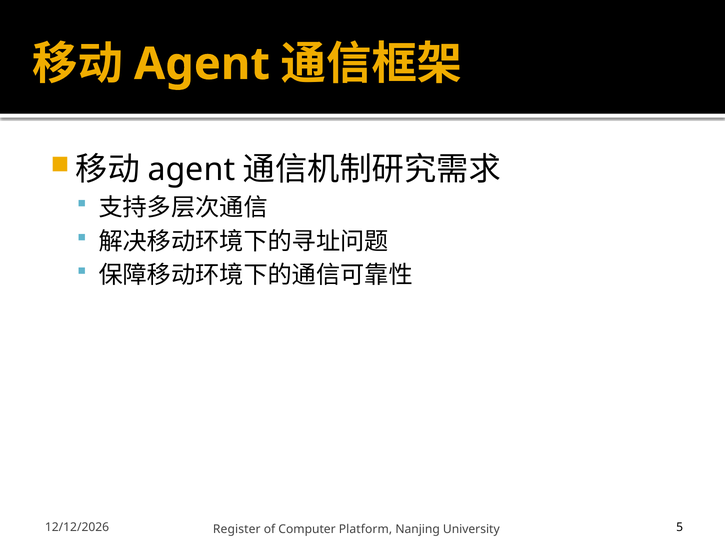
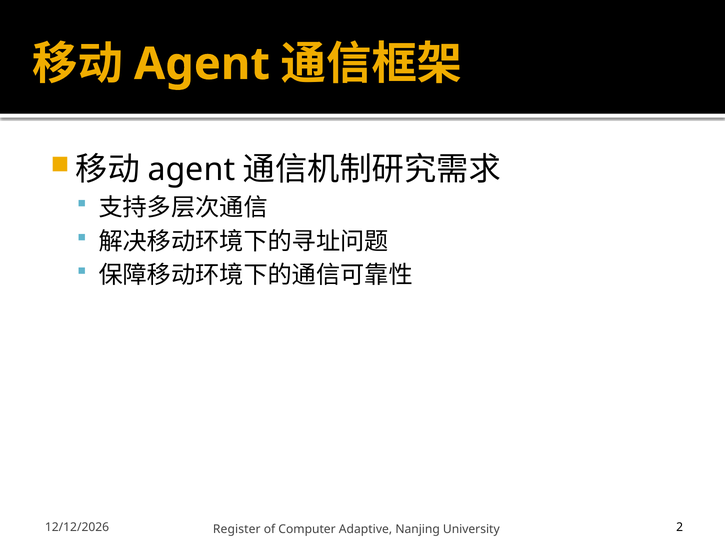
Platform: Platform -> Adaptive
5: 5 -> 2
